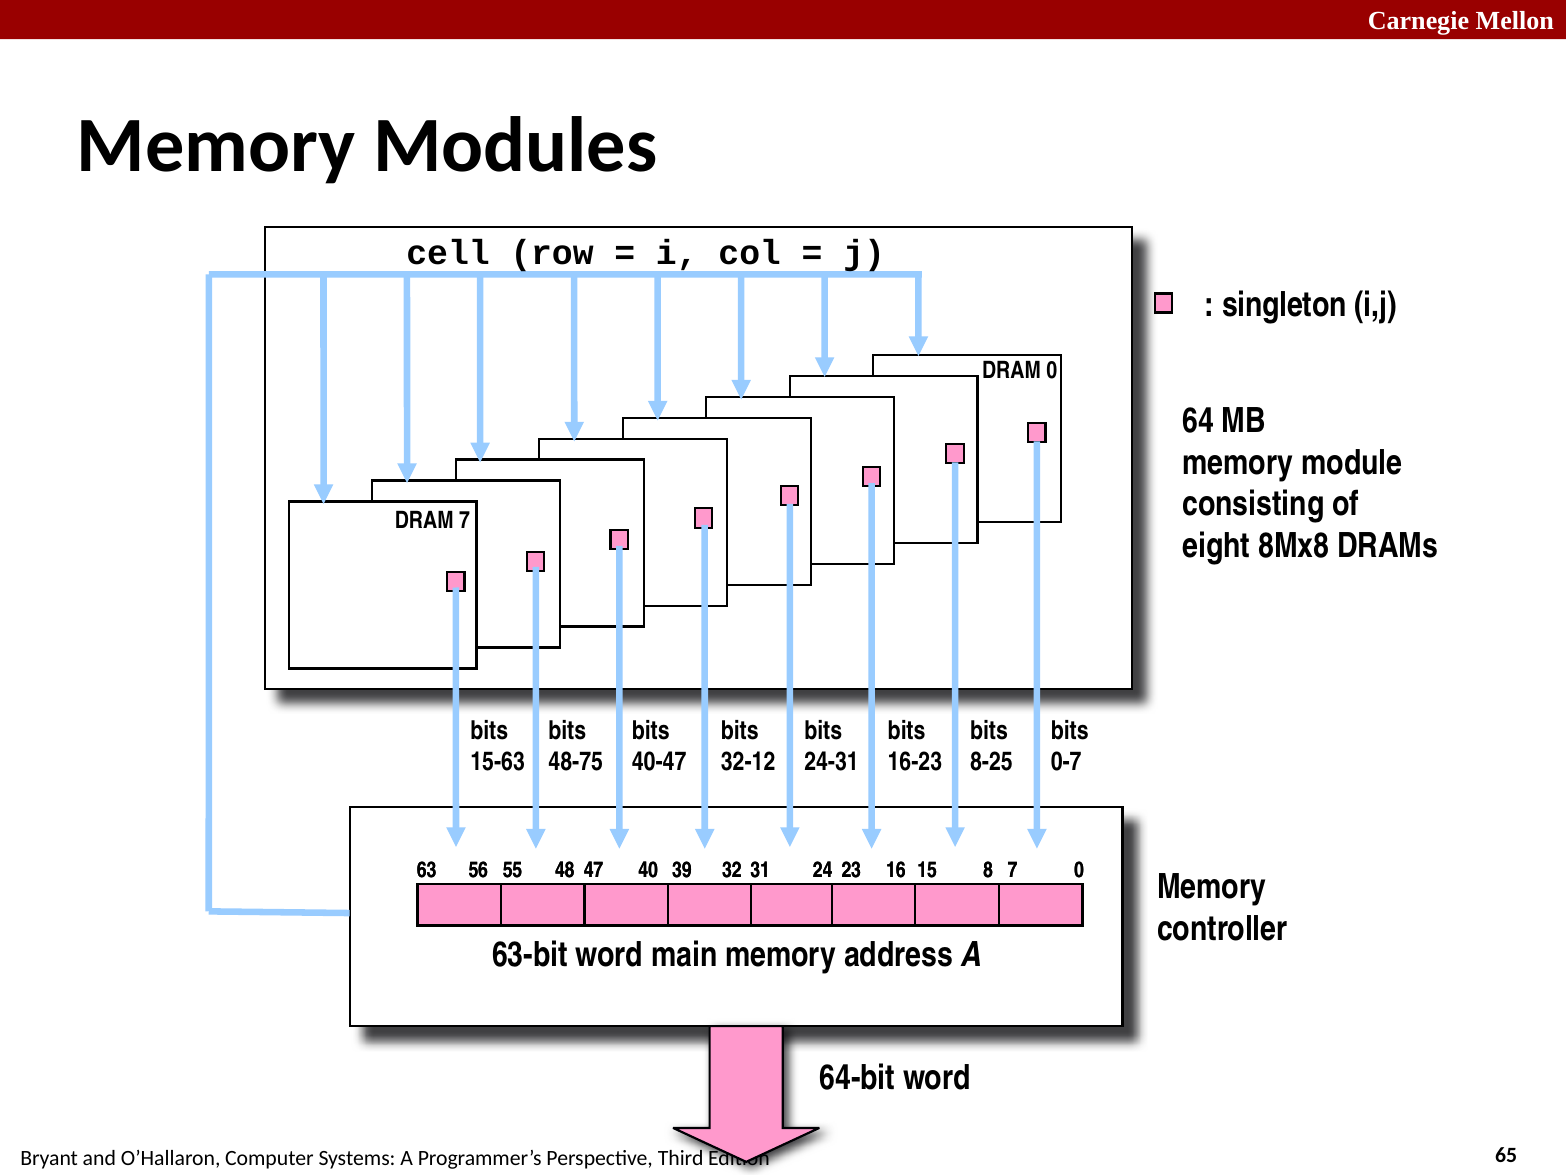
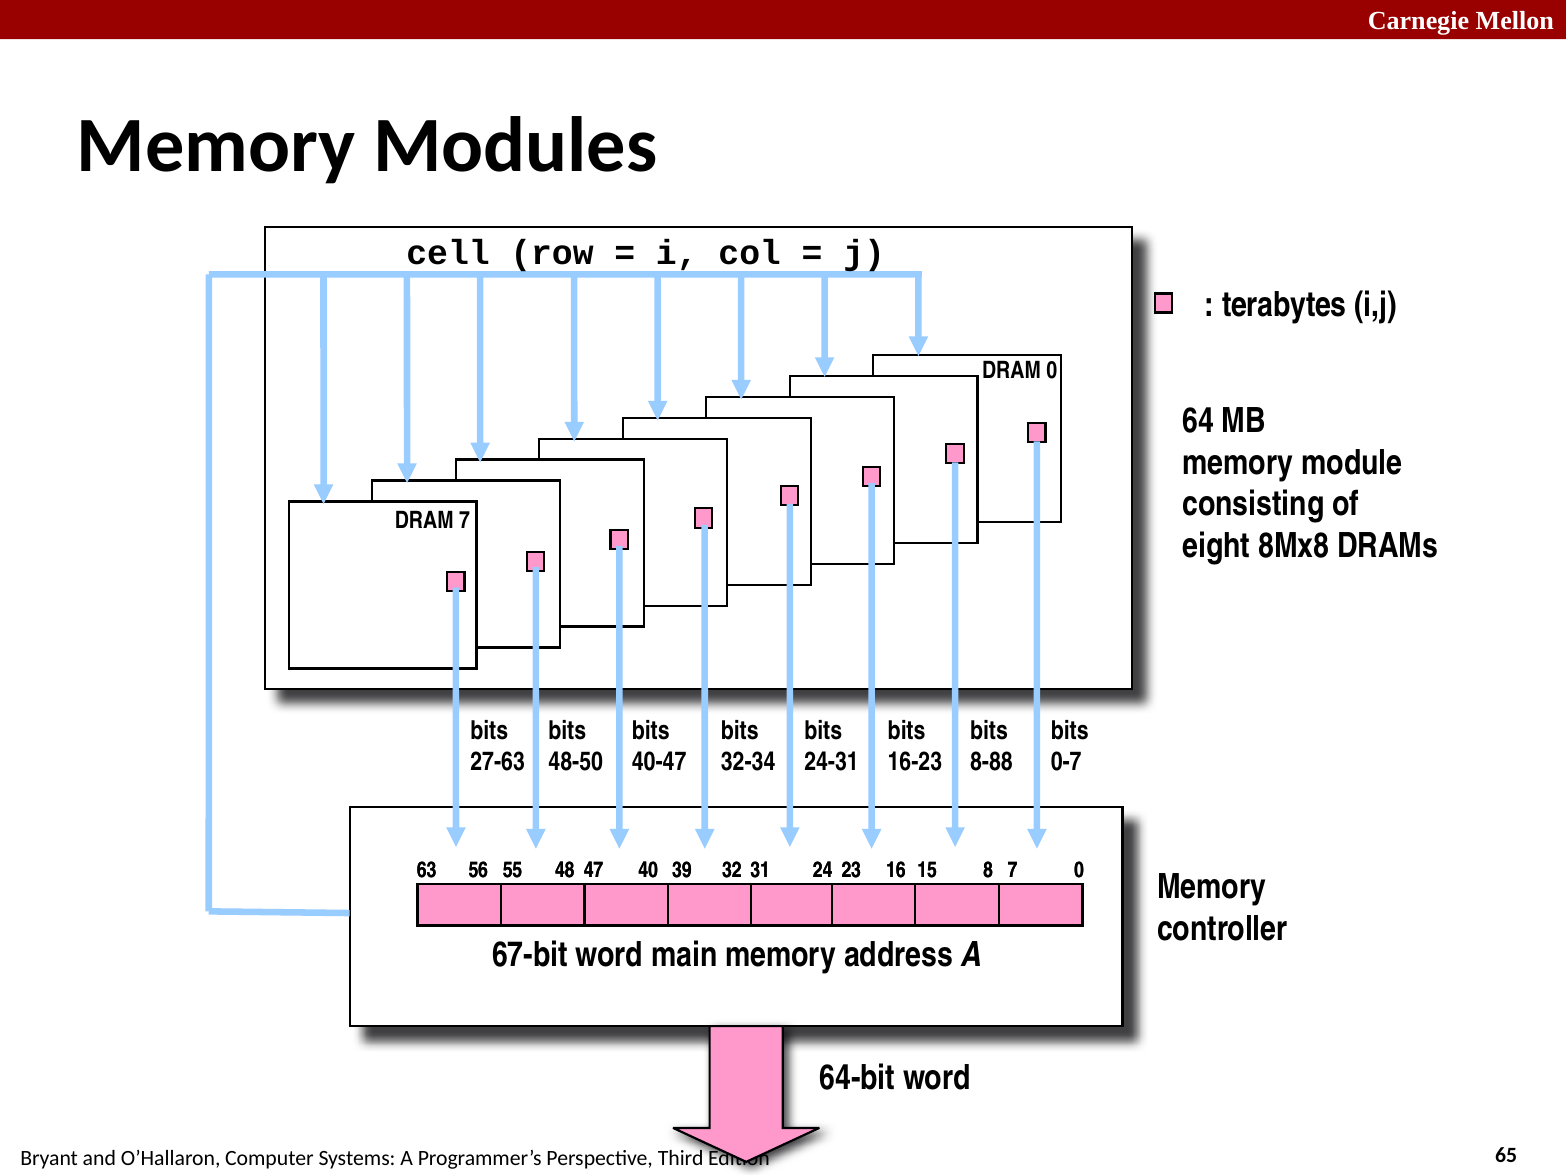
singleton: singleton -> terabytes
15-63: 15-63 -> 27-63
48-75: 48-75 -> 48-50
32-12: 32-12 -> 32-34
8-25: 8-25 -> 8-88
63-bit: 63-bit -> 67-bit
